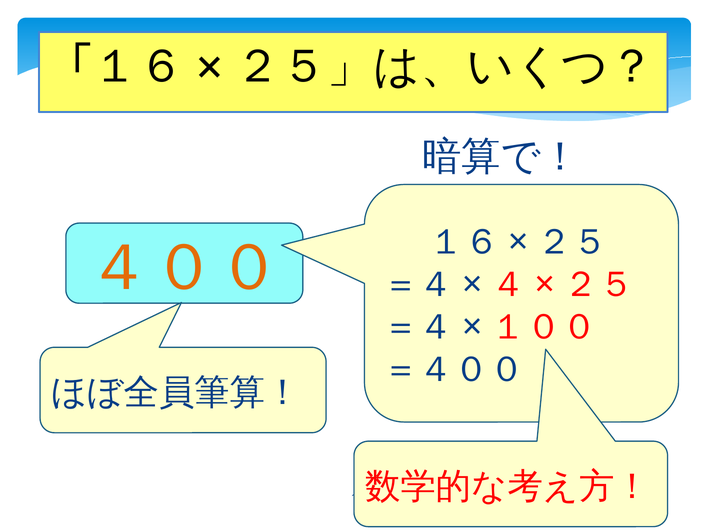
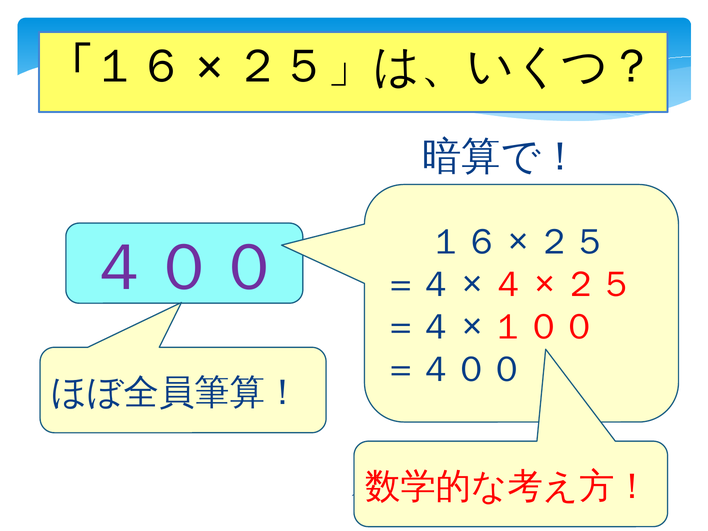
４００ colour: orange -> purple
